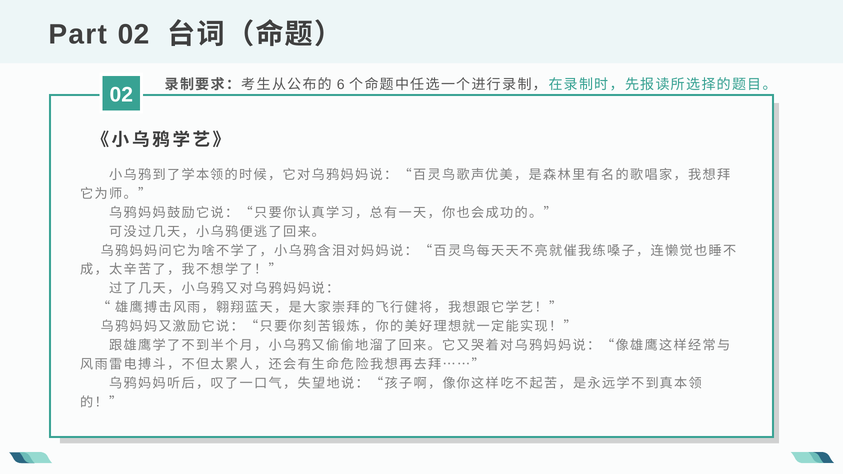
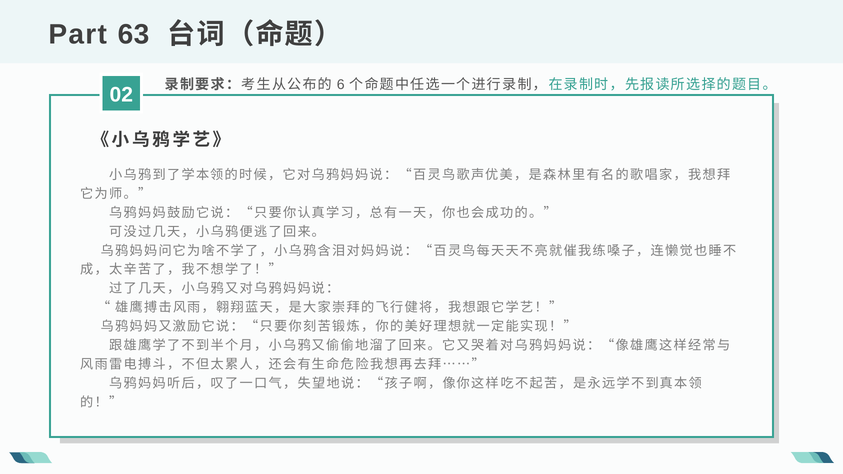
Part 02: 02 -> 63
